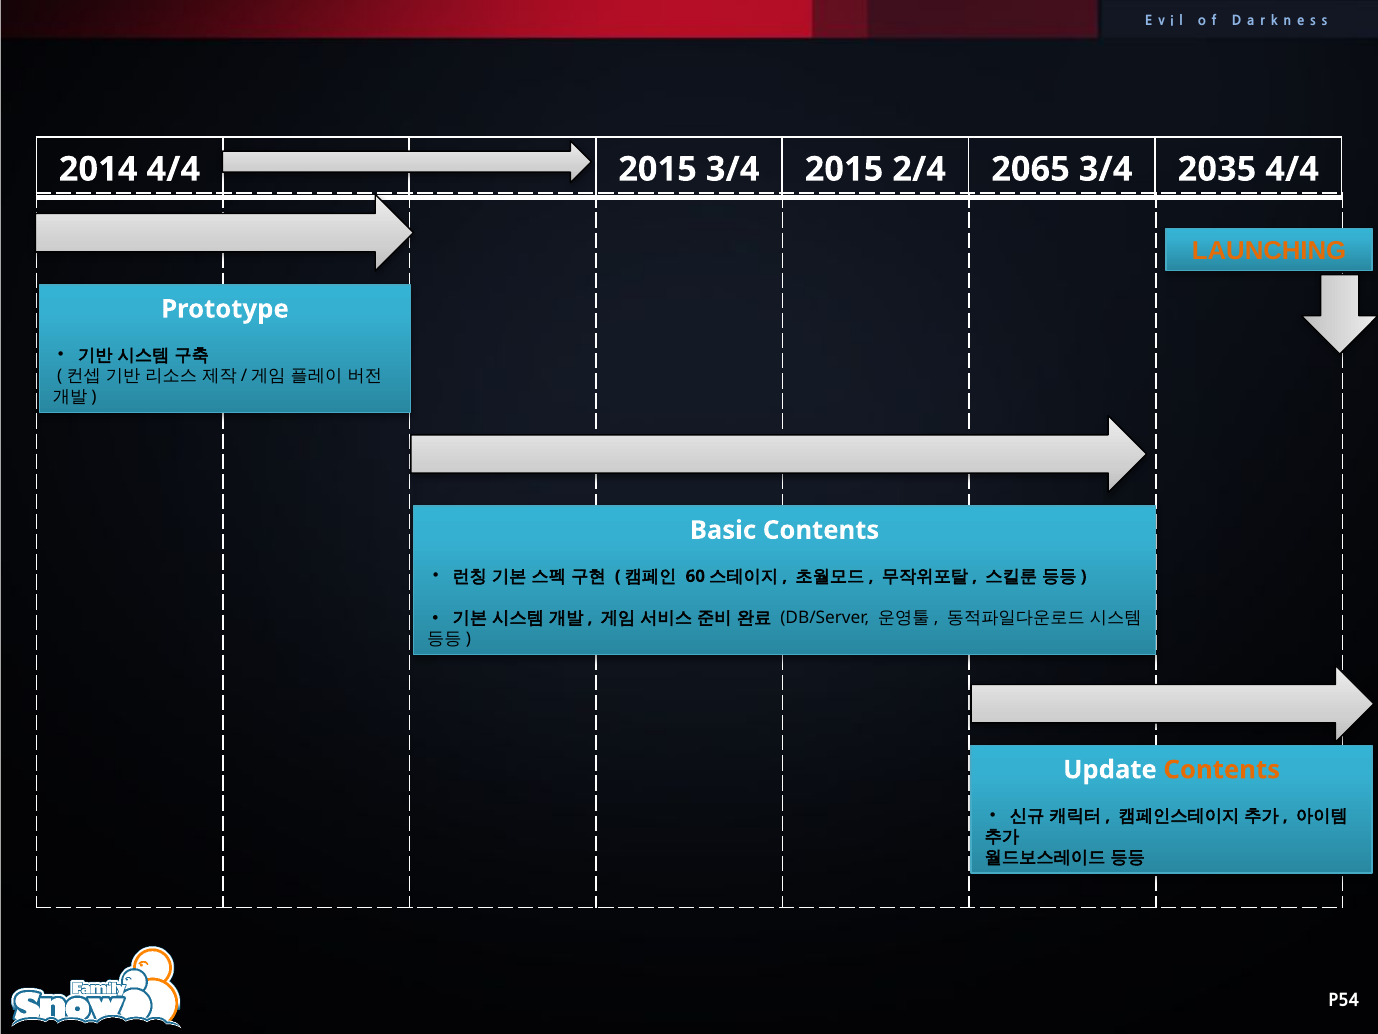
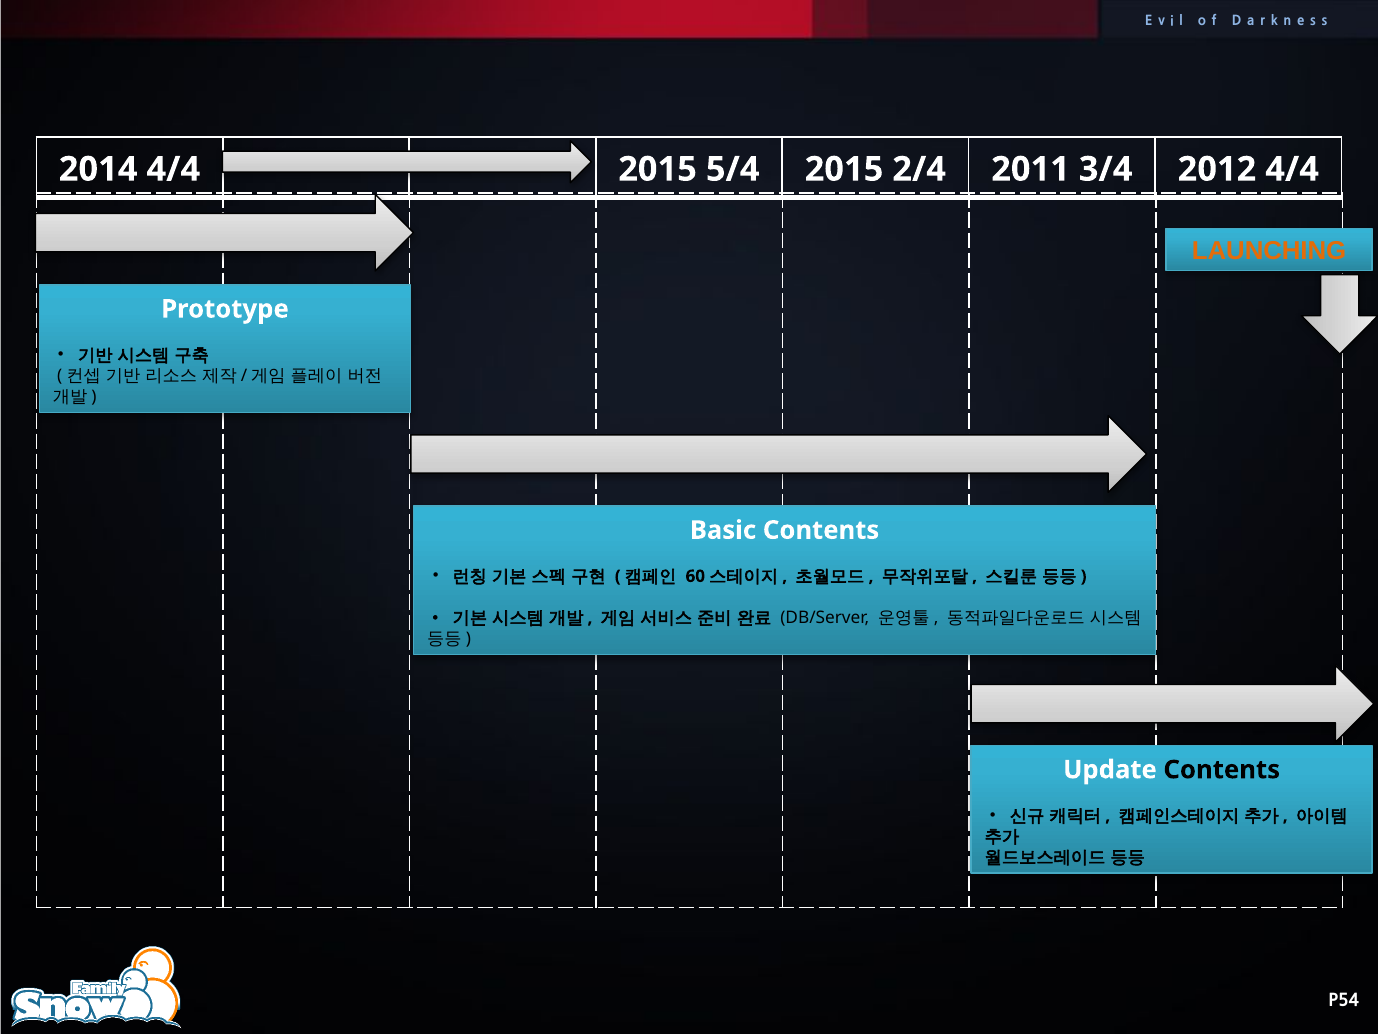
2015 3/4: 3/4 -> 5/4
2065: 2065 -> 2011
2035: 2035 -> 2012
Contents at (1222, 769) colour: orange -> black
